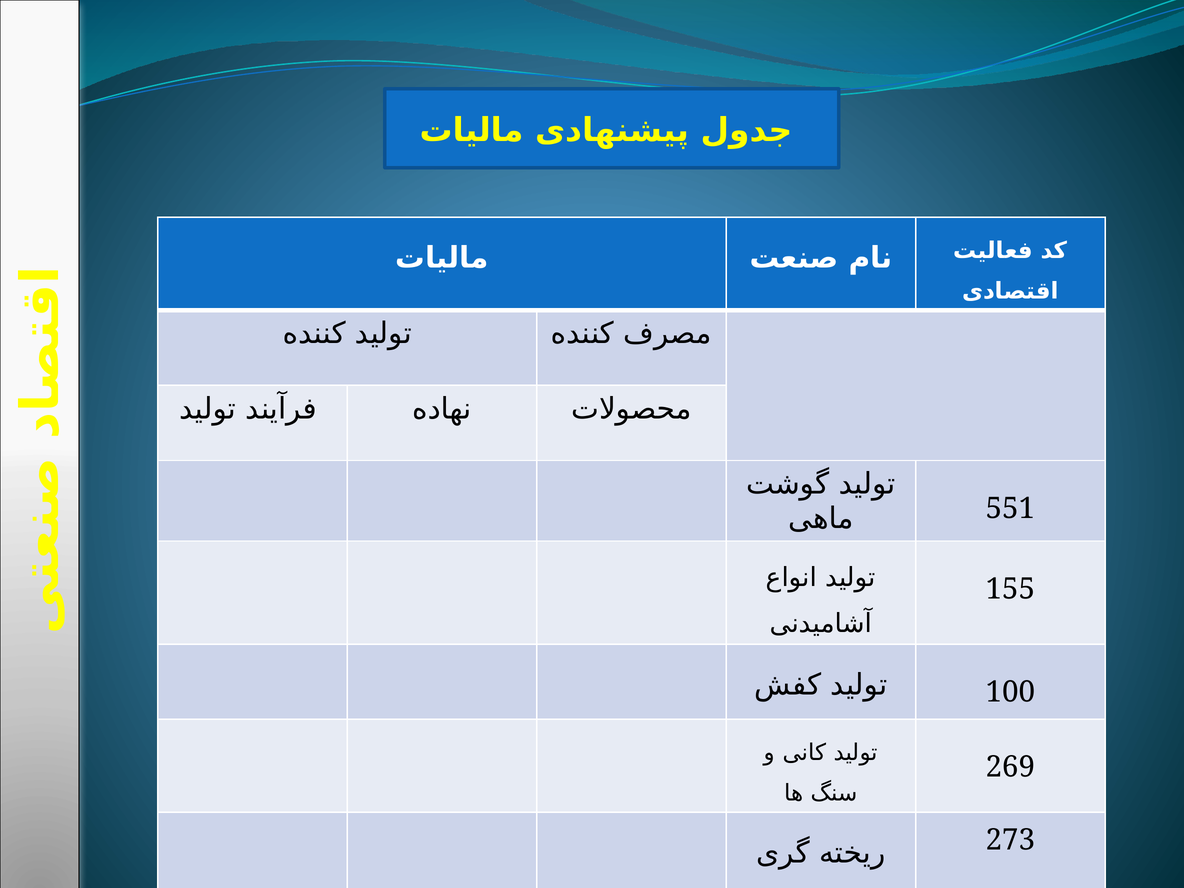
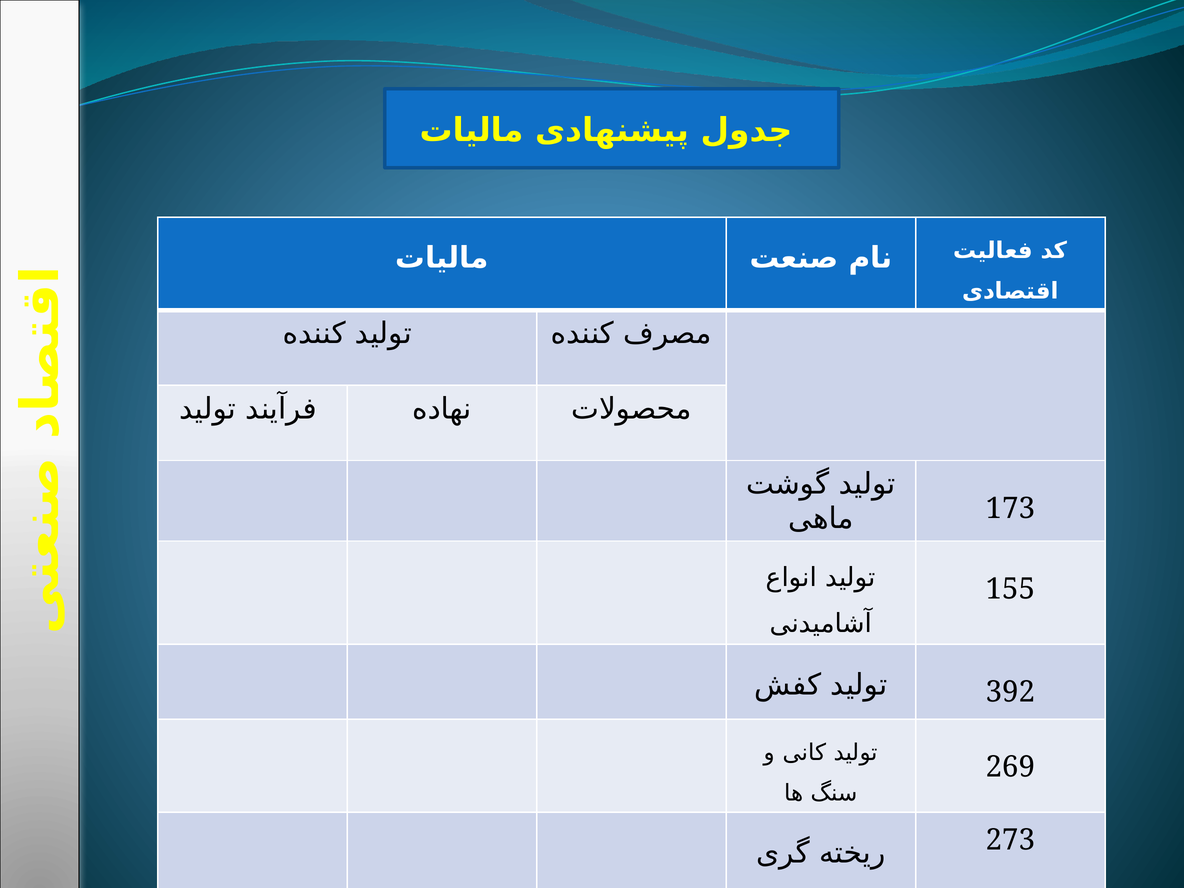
551: 551 -> 173
100: 100 -> 392
